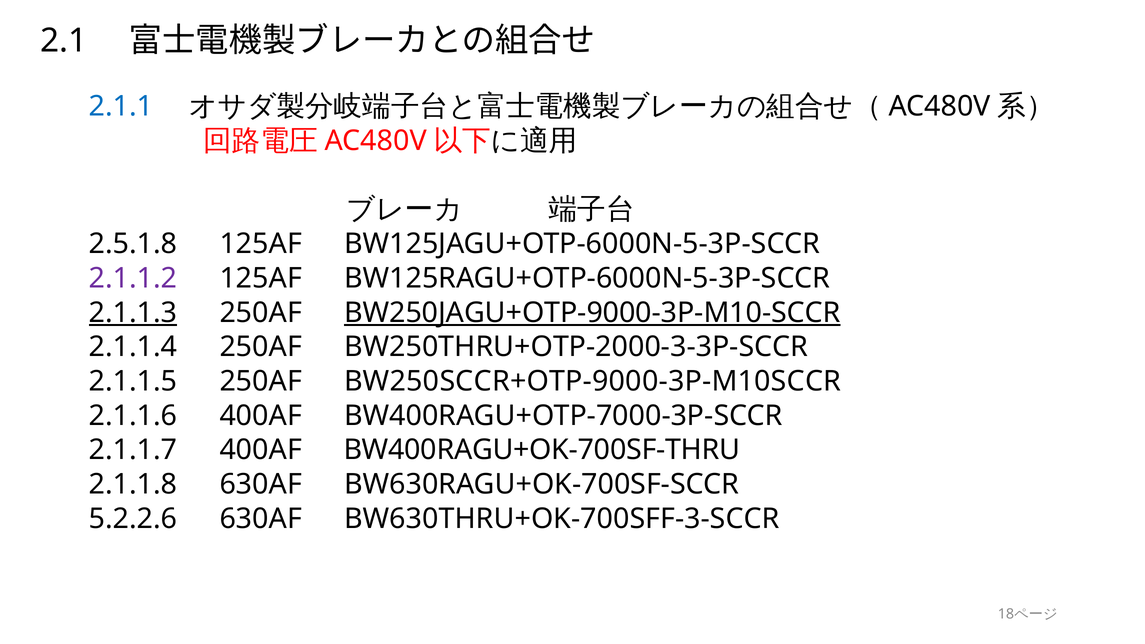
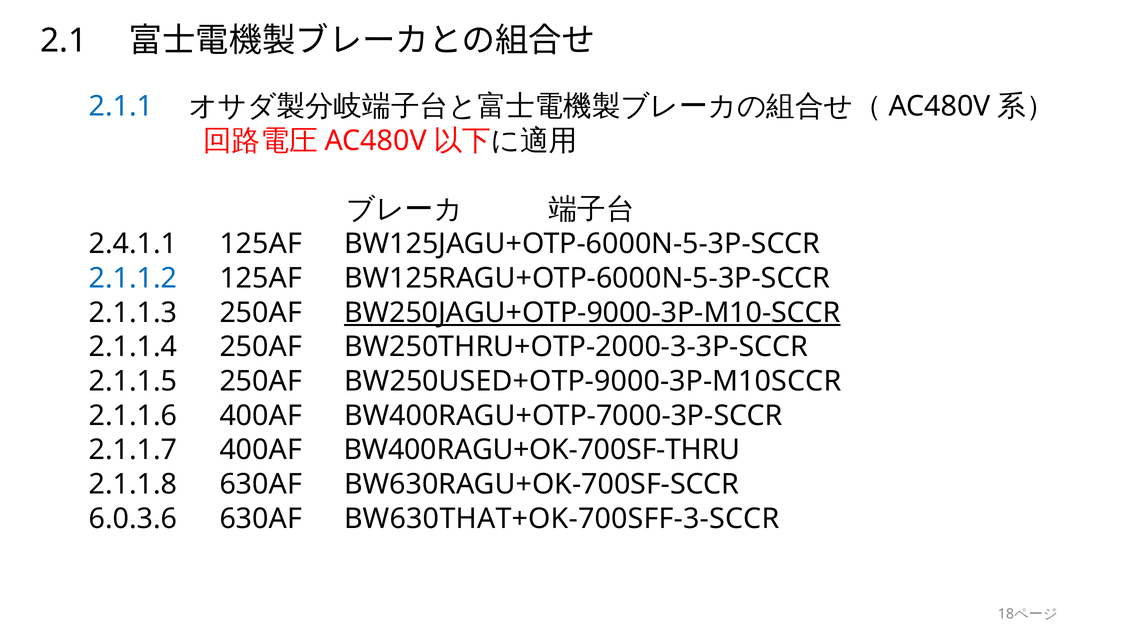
2.5.1.8: 2.5.1.8 -> 2.4.1.1
2.1.1.2 colour: purple -> blue
2.1.1.3 underline: present -> none
BW250SCCR+OTP-9000-3P-M10SCCR: BW250SCCR+OTP-9000-3P-M10SCCR -> BW250USED+OTP-9000-3P-M10SCCR
5.2.2.6: 5.2.2.6 -> 6.0.3.6
BW630THRU+OK-700SFF-3-SCCR: BW630THRU+OK-700SFF-3-SCCR -> BW630THAT+OK-700SFF-3-SCCR
